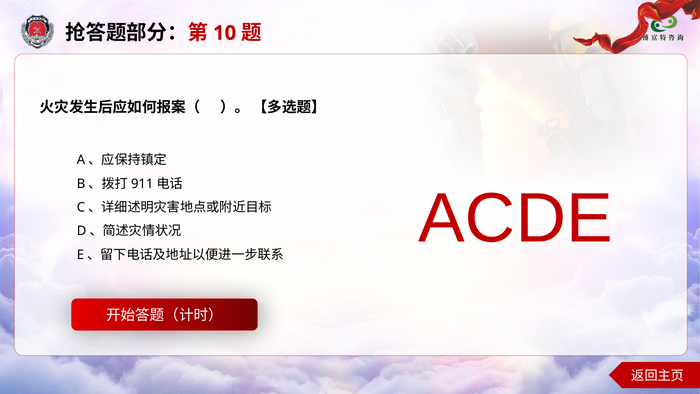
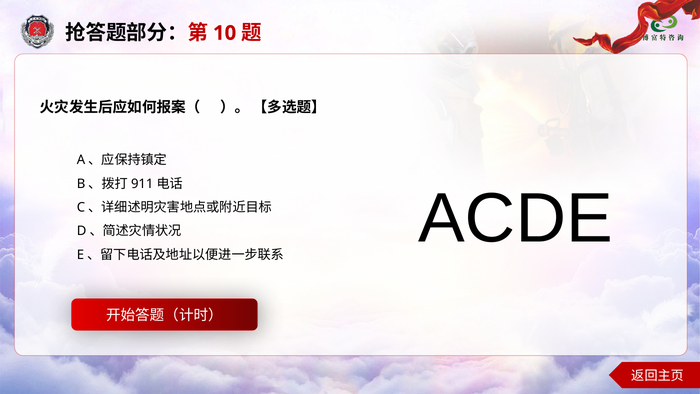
ACDE colour: red -> black
